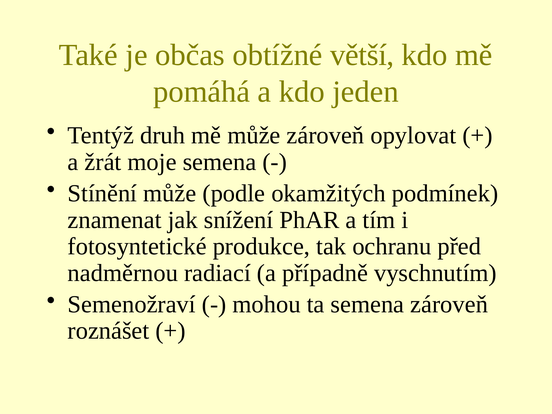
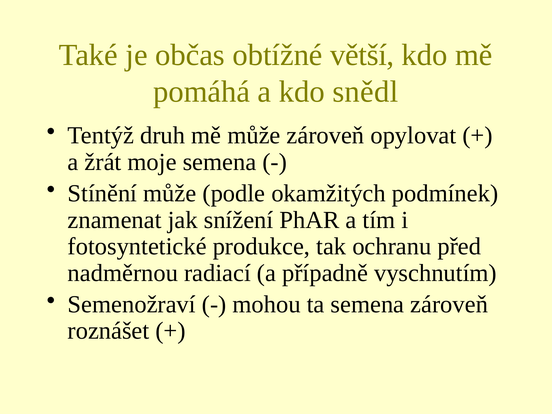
jeden: jeden -> snědl
